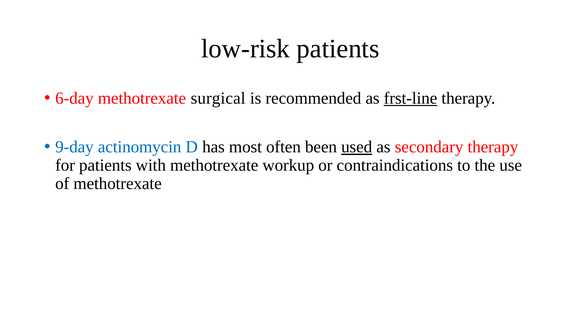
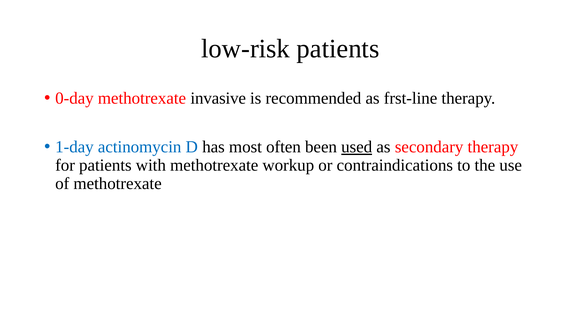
6-day: 6-day -> 0-day
surgical: surgical -> invasive
frst-line underline: present -> none
9-day: 9-day -> 1-day
